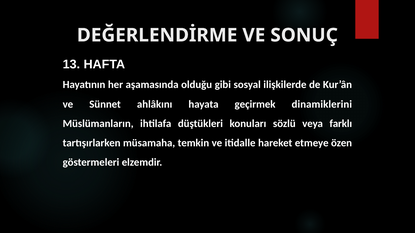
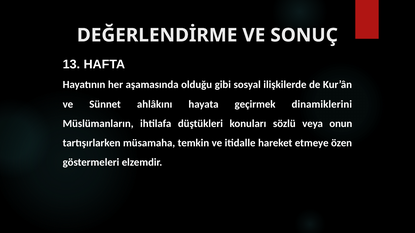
farklı: farklı -> onun
